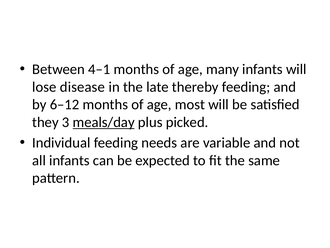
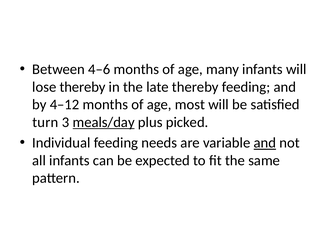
4–1: 4–1 -> 4–6
lose disease: disease -> thereby
6–12: 6–12 -> 4–12
they: they -> turn
and at (265, 143) underline: none -> present
